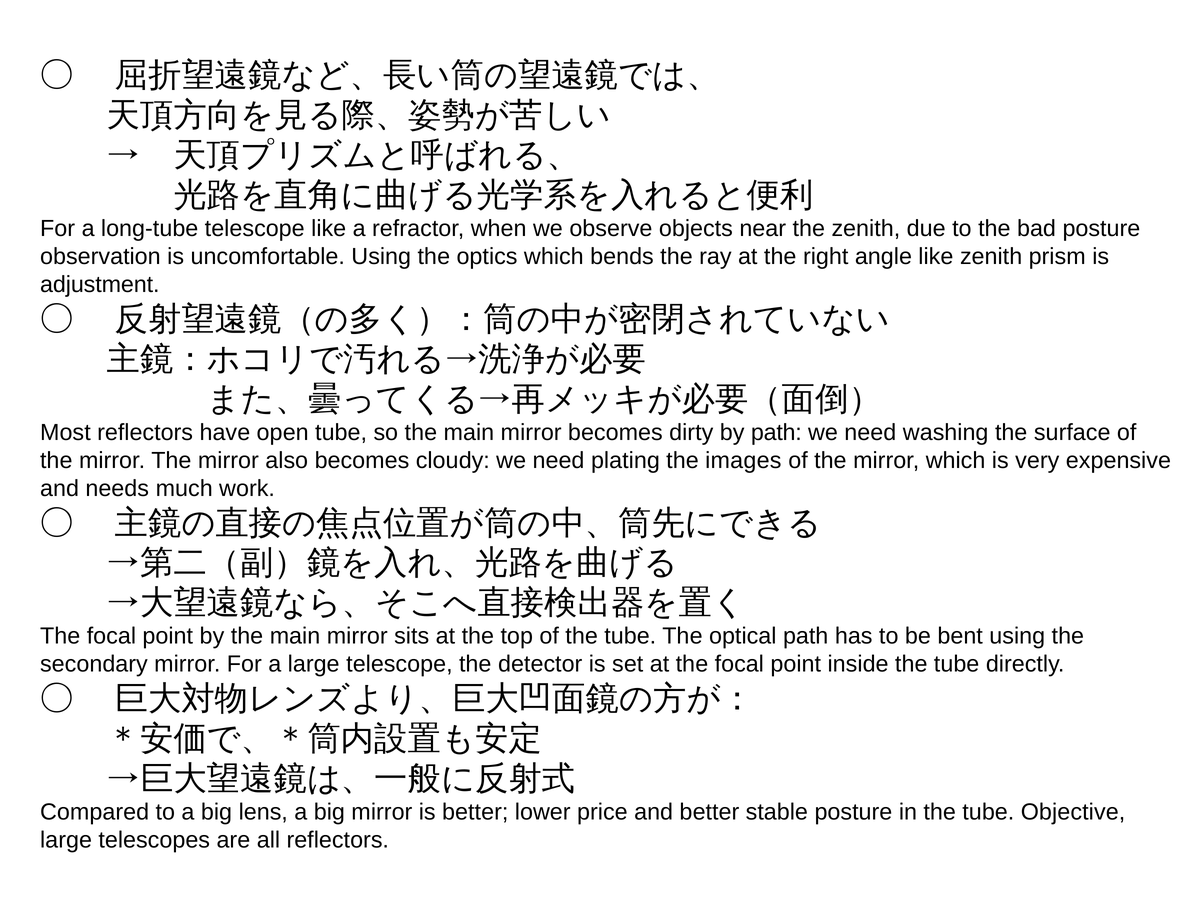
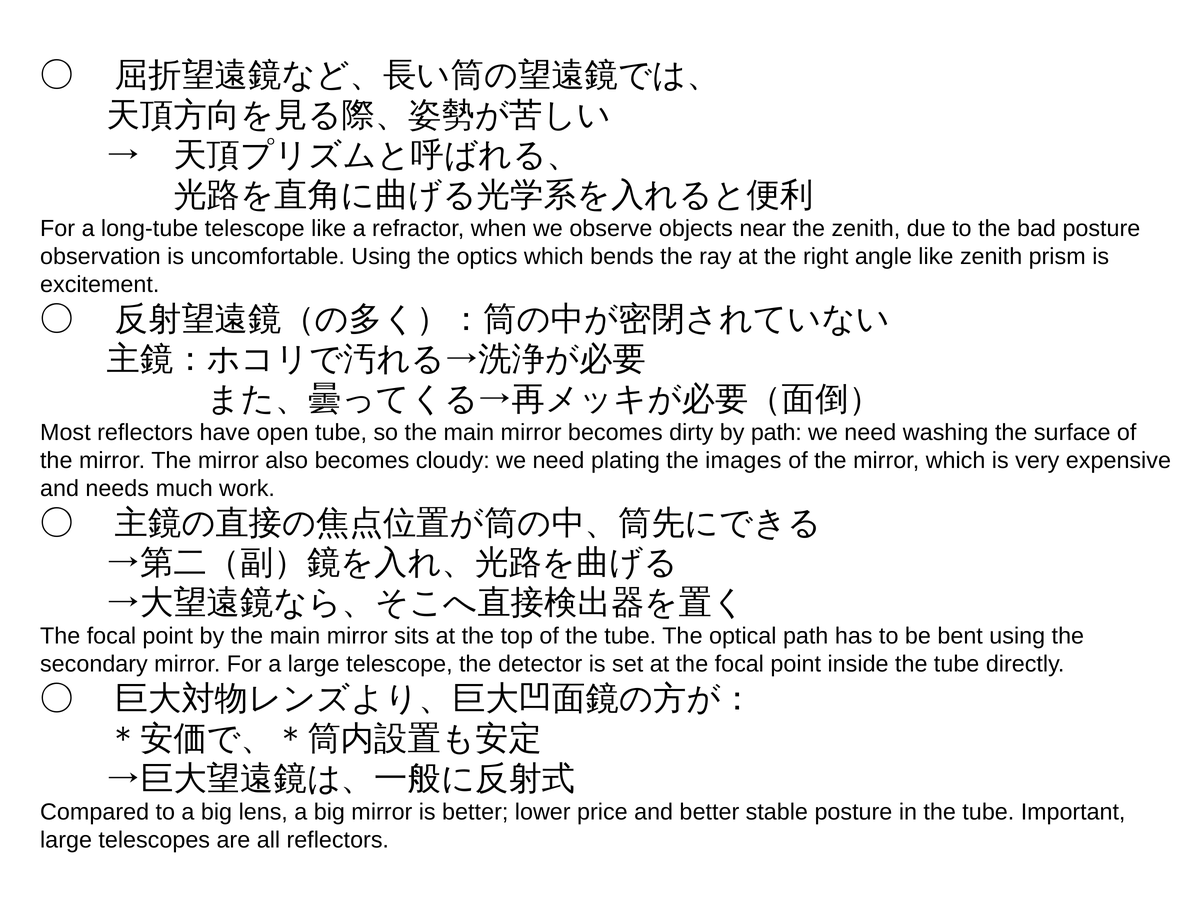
adjustment: adjustment -> excitement
Objective: Objective -> Important
